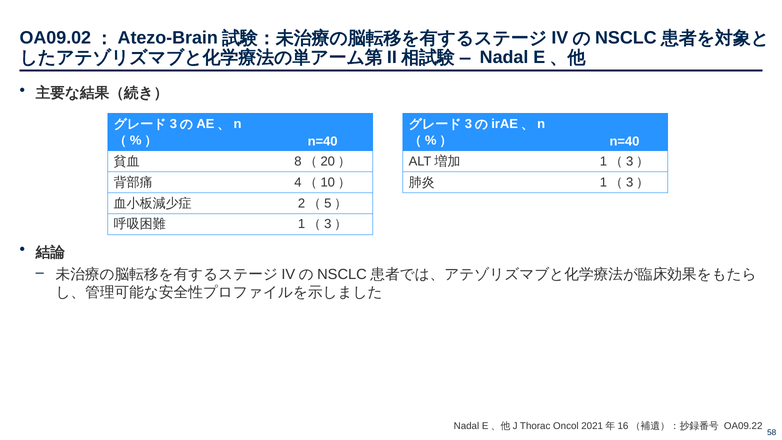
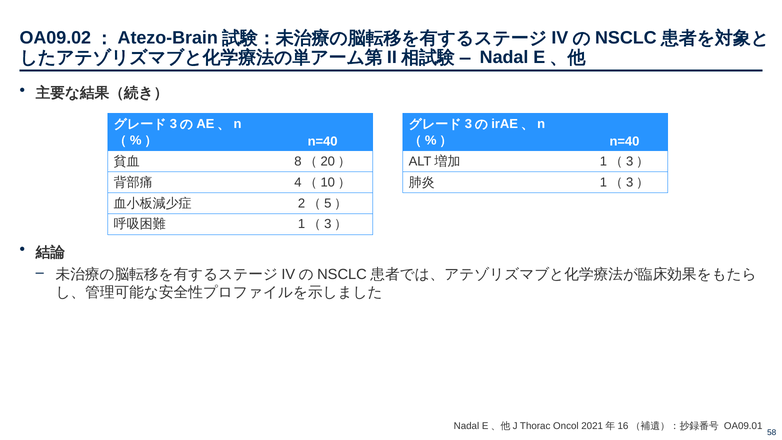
OA09.22: OA09.22 -> OA09.01
